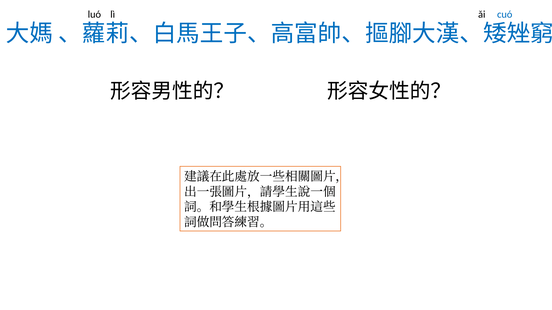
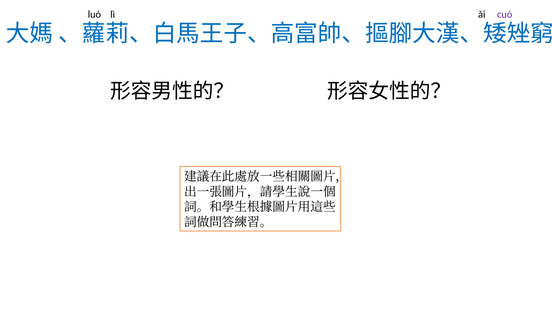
cuó colour: blue -> purple
